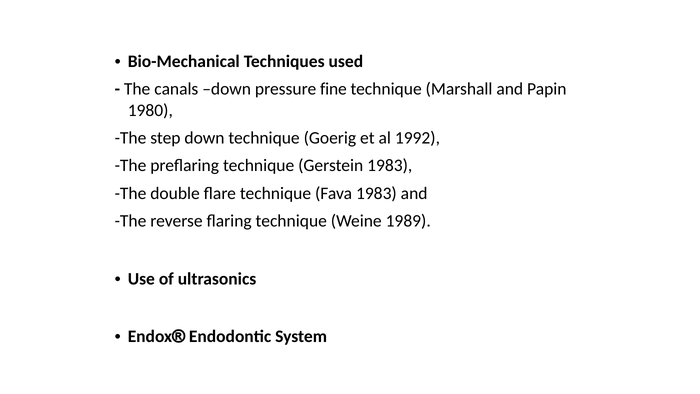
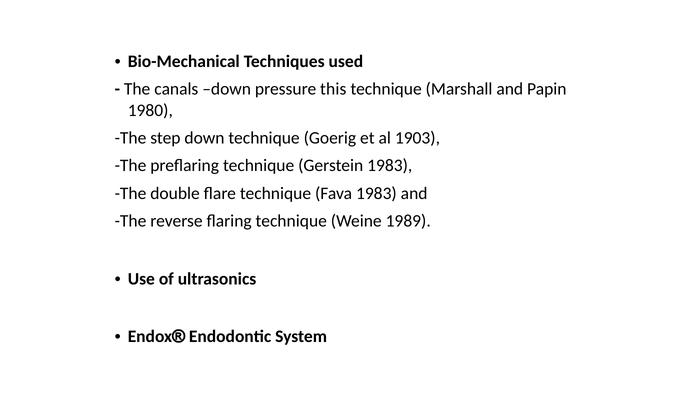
fine: fine -> this
1992: 1992 -> 1903
